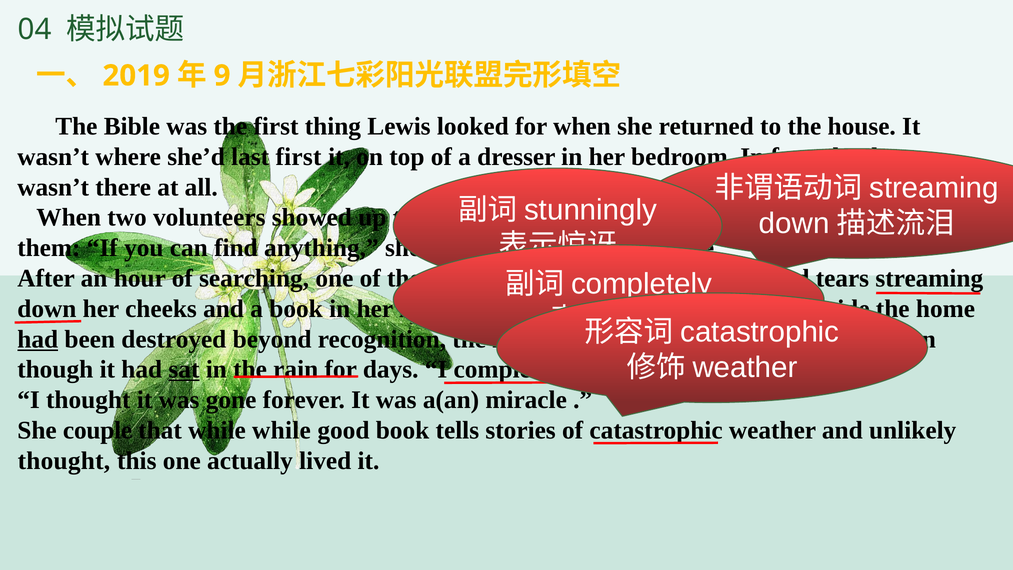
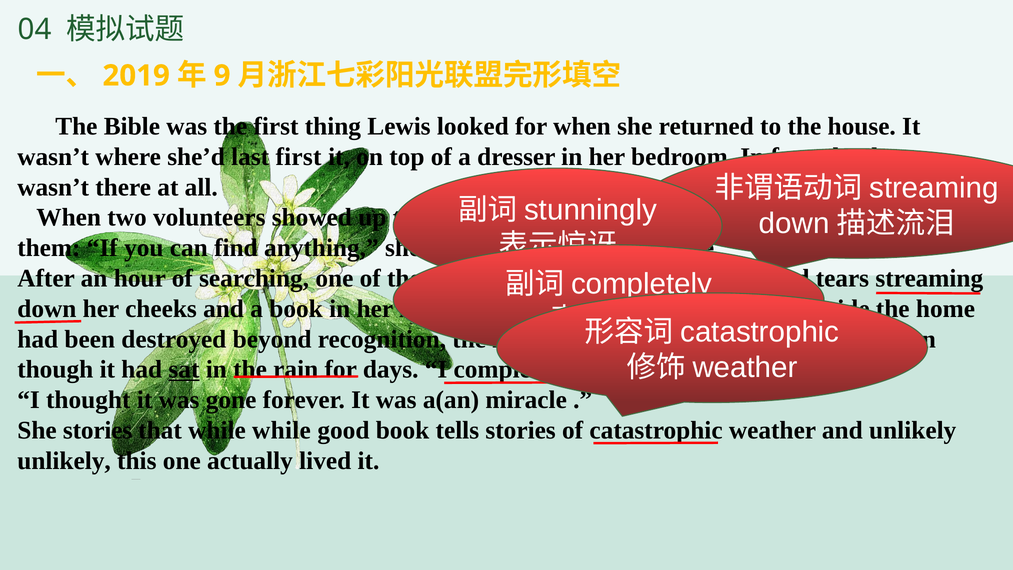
had at (38, 339) underline: present -> none
She couple: couple -> stories
thought at (64, 461): thought -> unlikely
